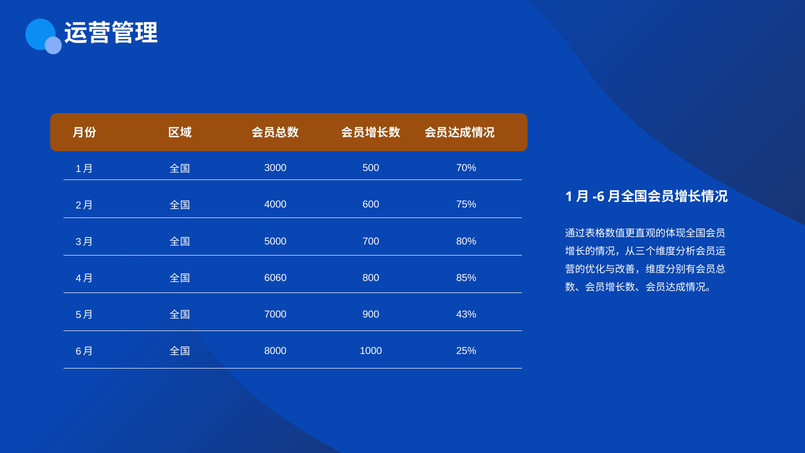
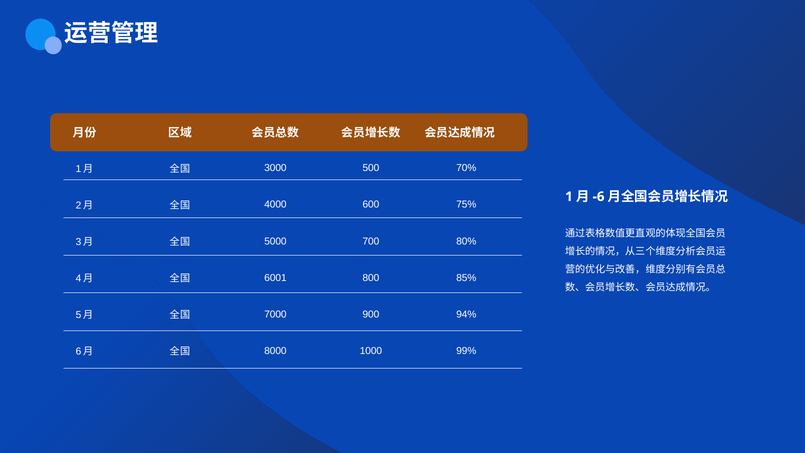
6060: 6060 -> 6001
43%: 43% -> 94%
25%: 25% -> 99%
